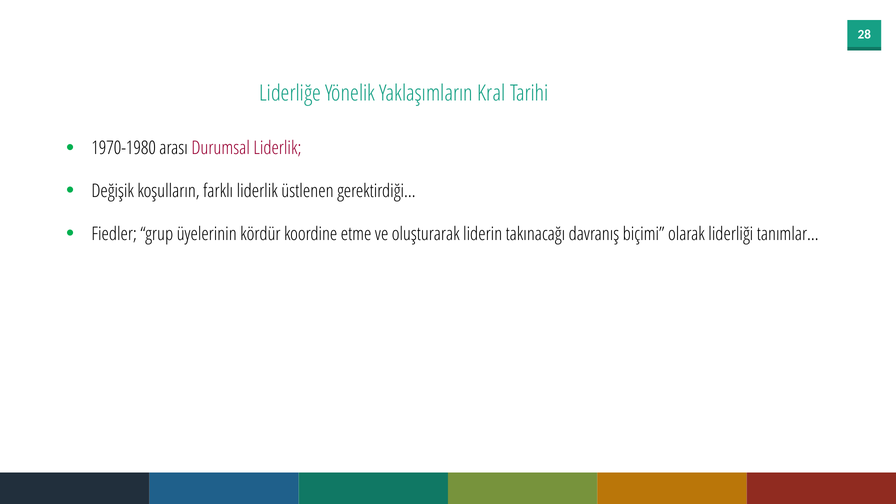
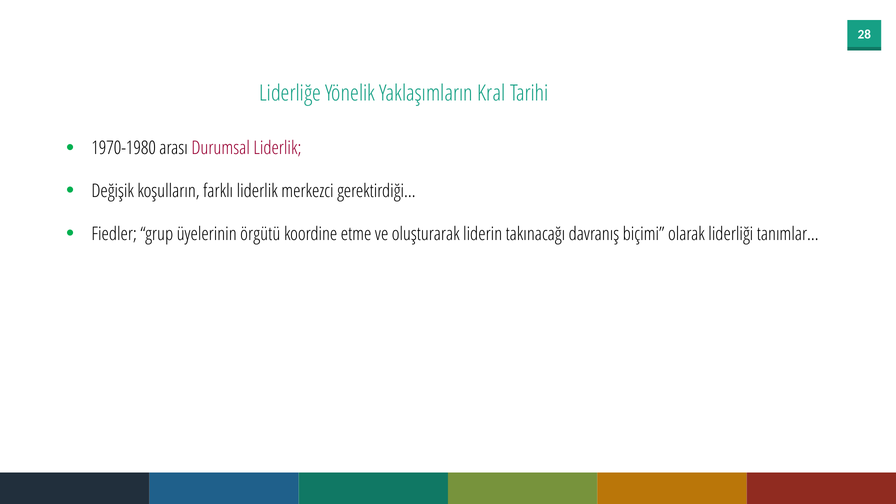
üstlenen: üstlenen -> merkezci
kördür: kördür -> örgütü
